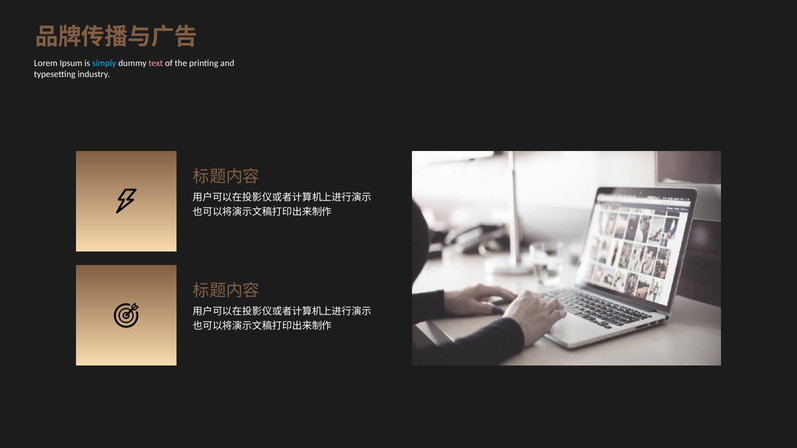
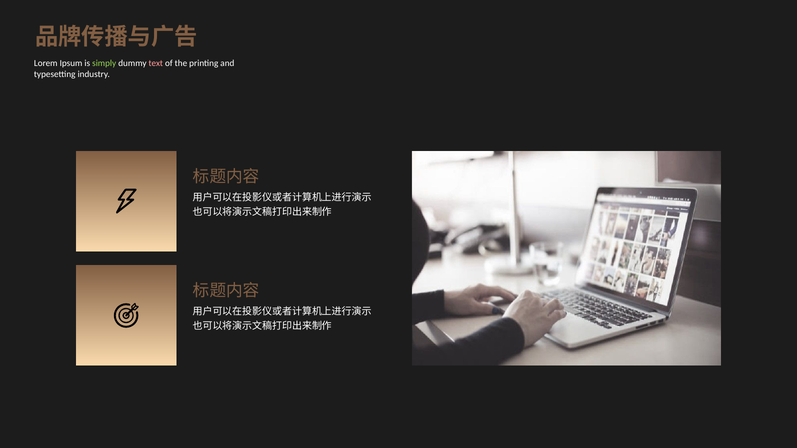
simply colour: light blue -> light green
